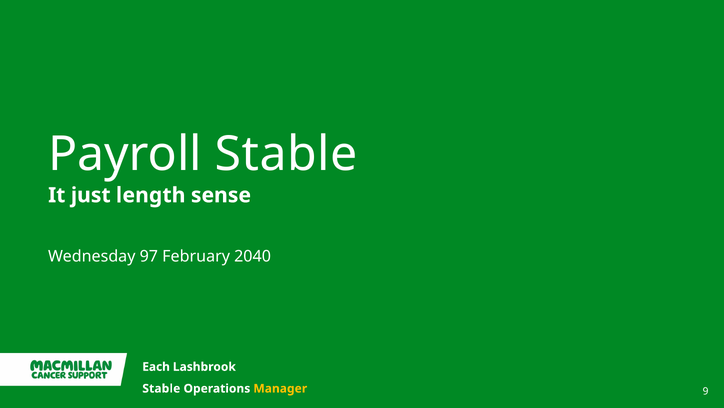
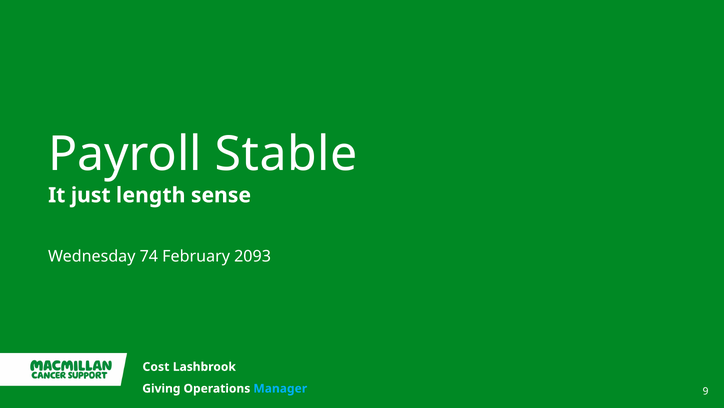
97: 97 -> 74
2040: 2040 -> 2093
Each: Each -> Cost
Stable at (161, 388): Stable -> Giving
Manager colour: yellow -> light blue
